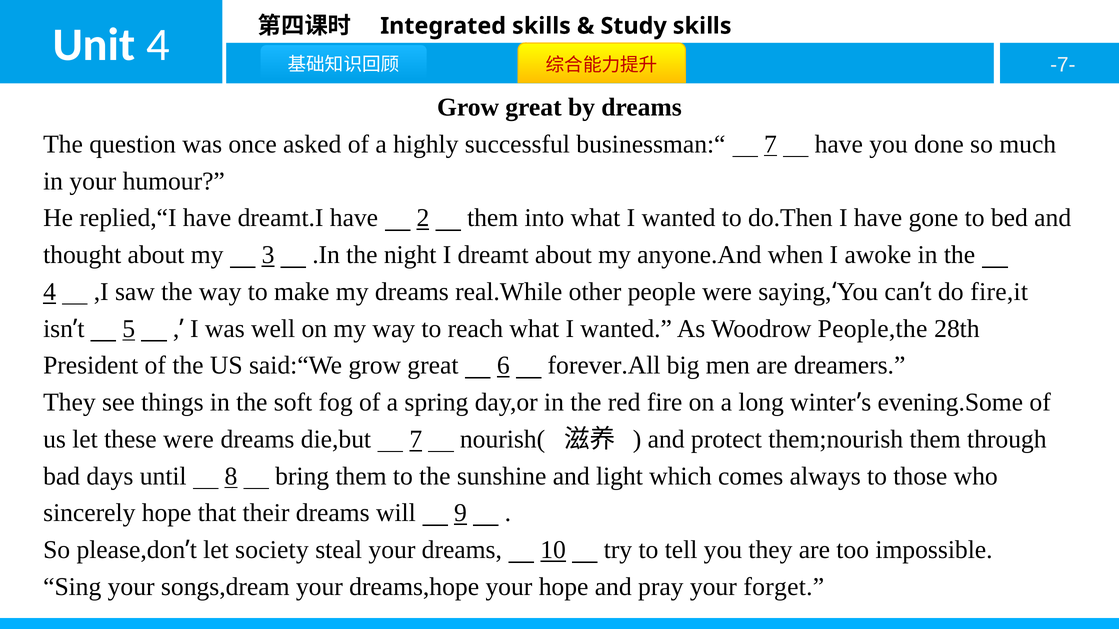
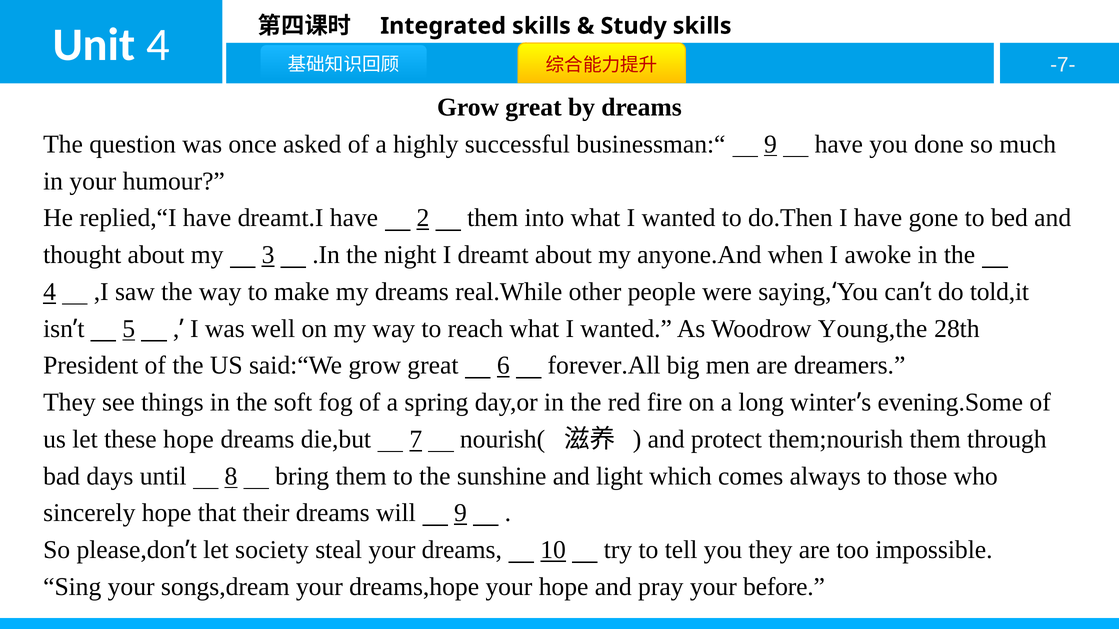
businessman:“ 7: 7 -> 9
fire,it: fire,it -> told,it
People,the: People,the -> Young,the
these were: were -> hope
forget: forget -> before
